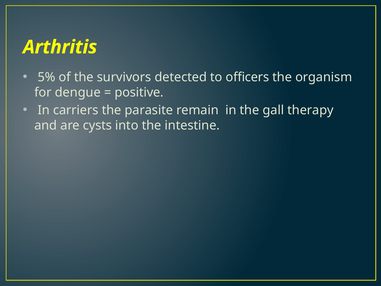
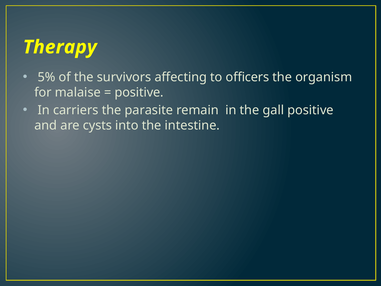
Arthritis: Arthritis -> Therapy
detected: detected -> affecting
dengue: dengue -> malaise
gall therapy: therapy -> positive
